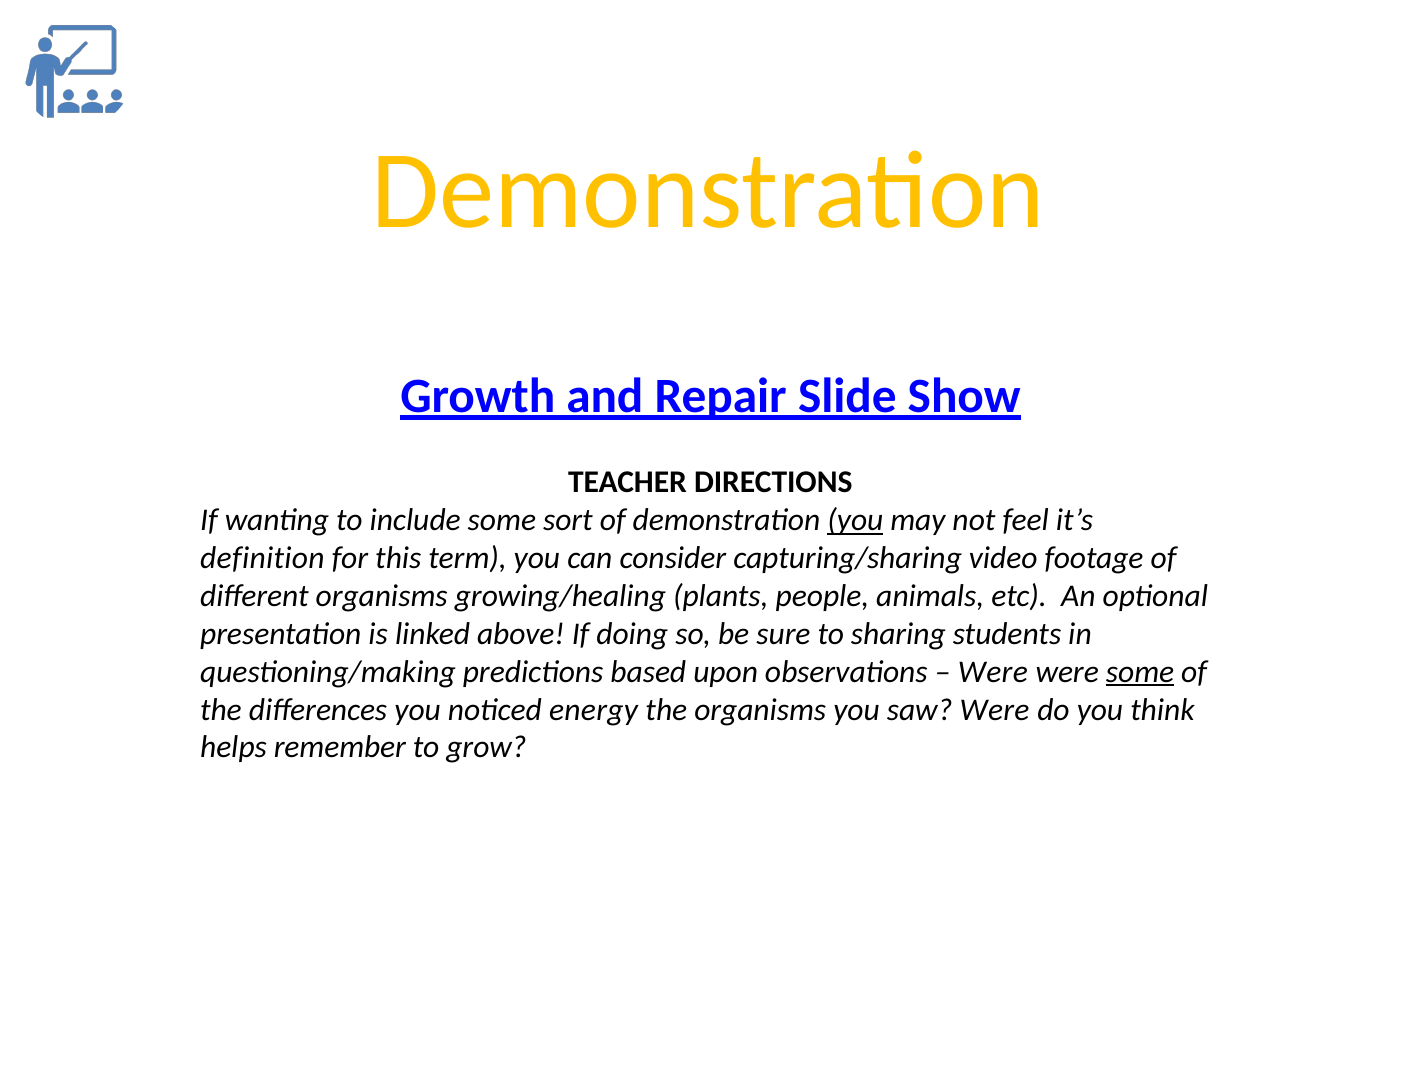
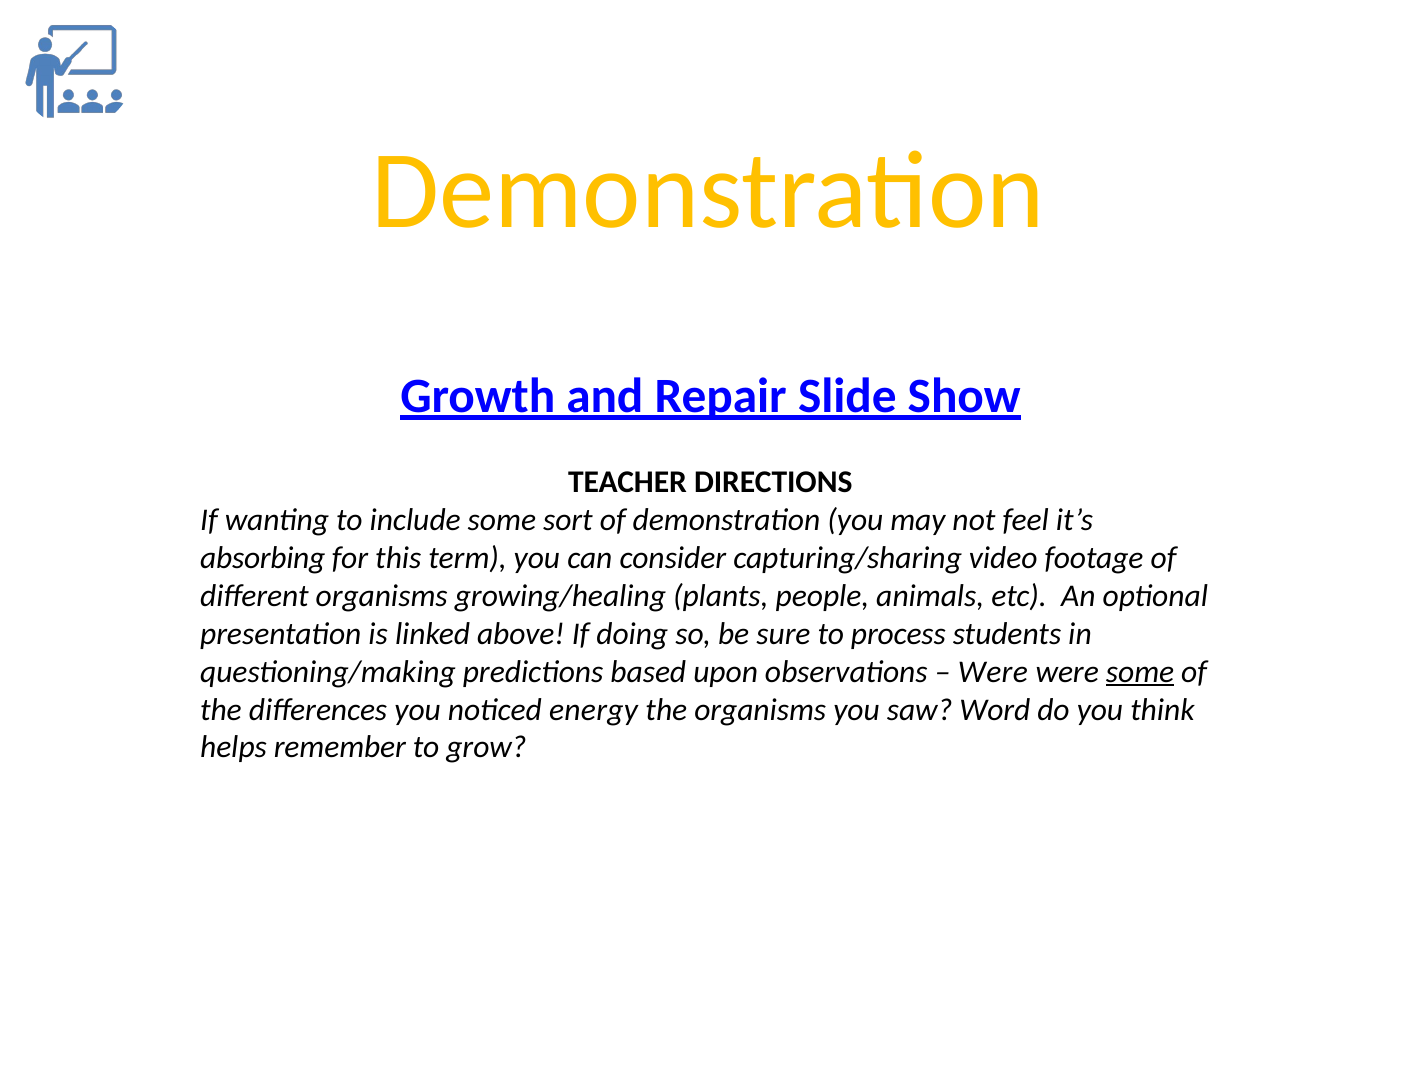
you at (855, 520) underline: present -> none
definition: definition -> absorbing
sharing: sharing -> process
saw Were: Were -> Word
